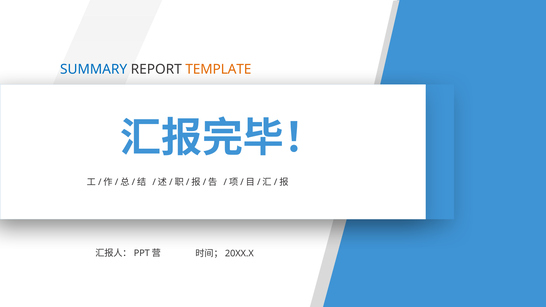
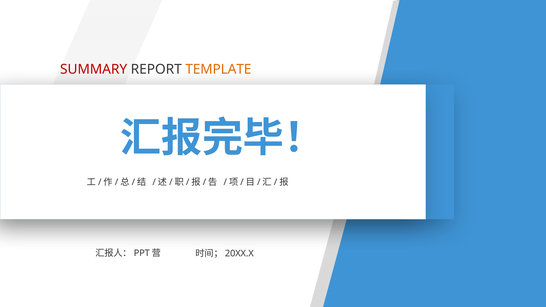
SUMMARY colour: blue -> red
